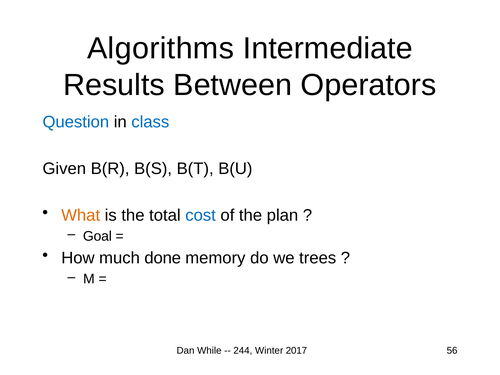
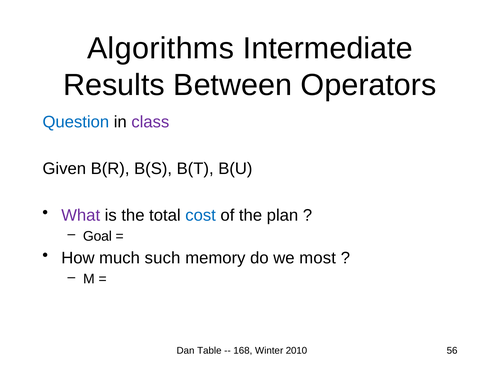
class colour: blue -> purple
What colour: orange -> purple
done: done -> such
trees: trees -> most
While: While -> Table
244: 244 -> 168
2017: 2017 -> 2010
